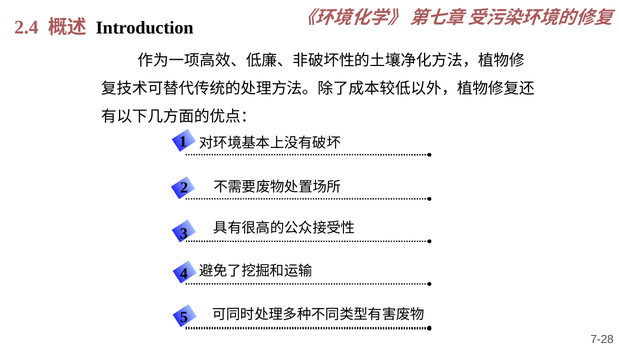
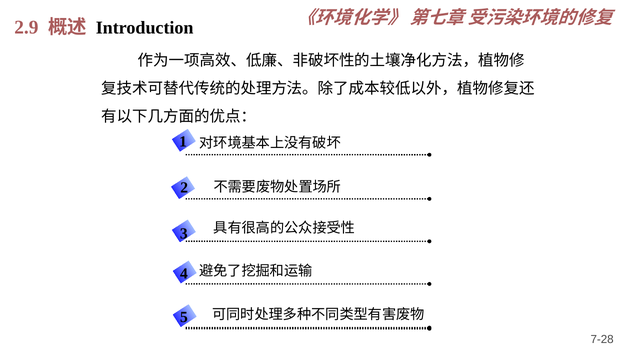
2.4: 2.4 -> 2.9
